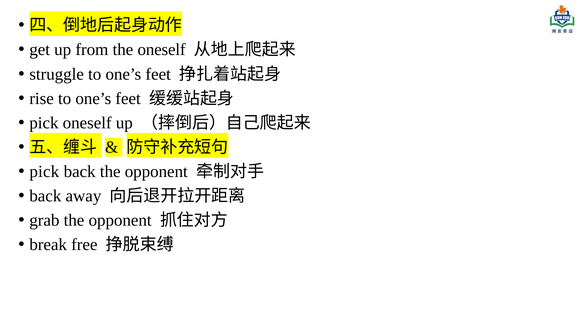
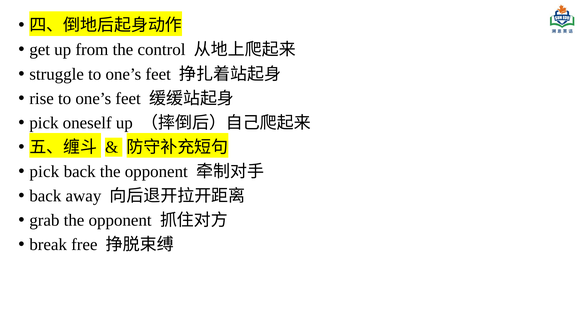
the oneself: oneself -> control
